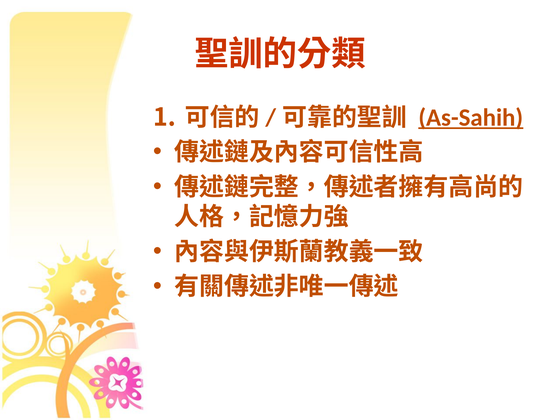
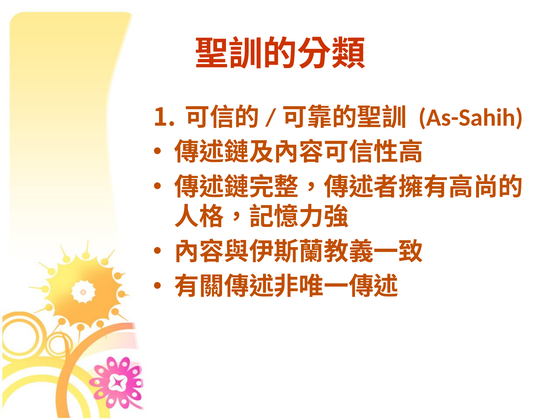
As-Sahih underline: present -> none
